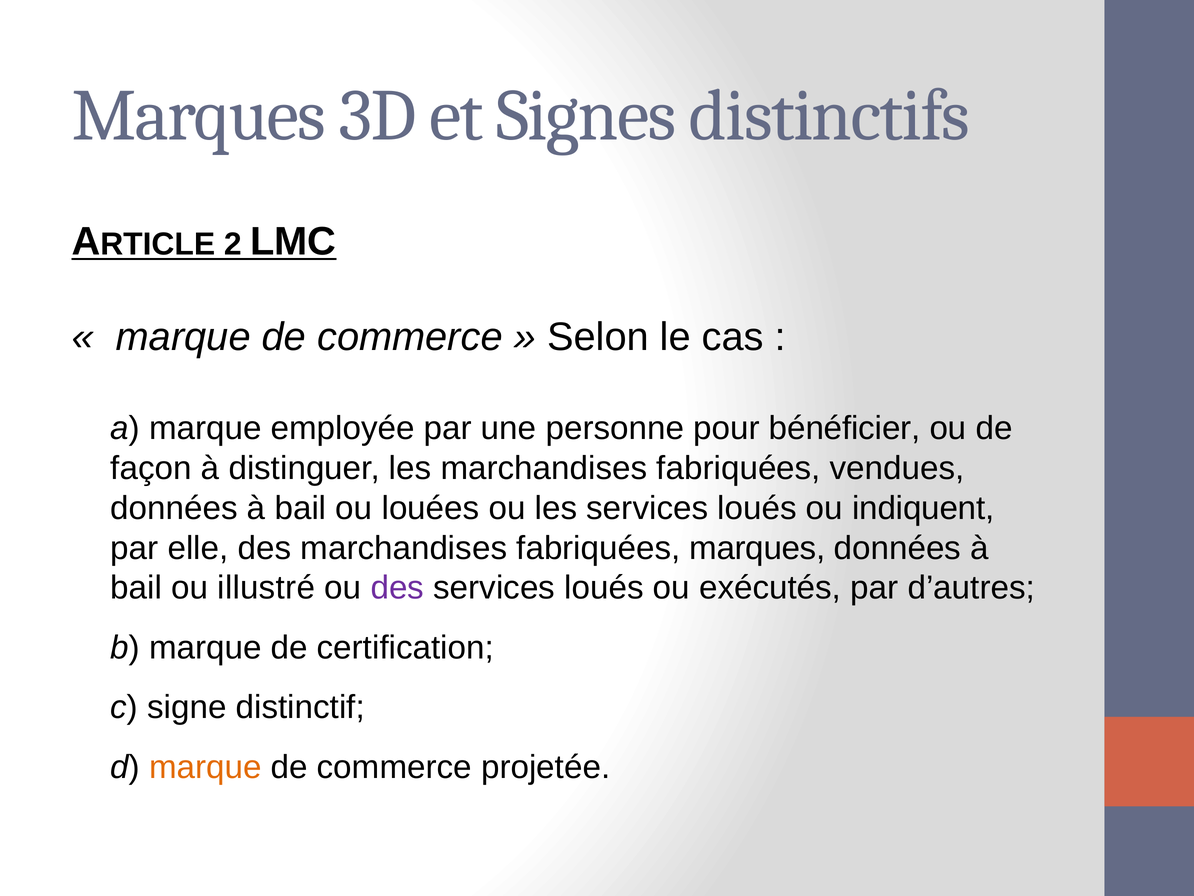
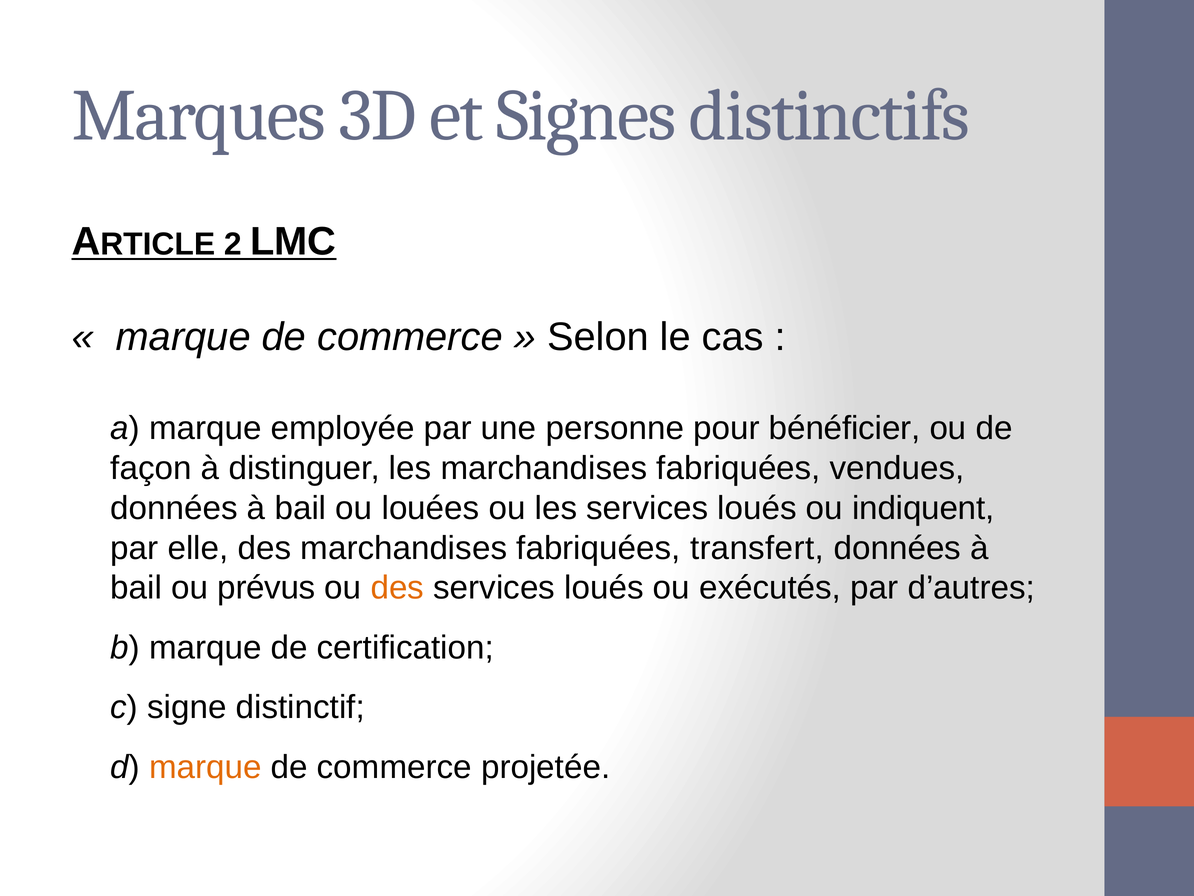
fabriquées marques: marques -> transfert
illustré: illustré -> prévus
des at (397, 588) colour: purple -> orange
